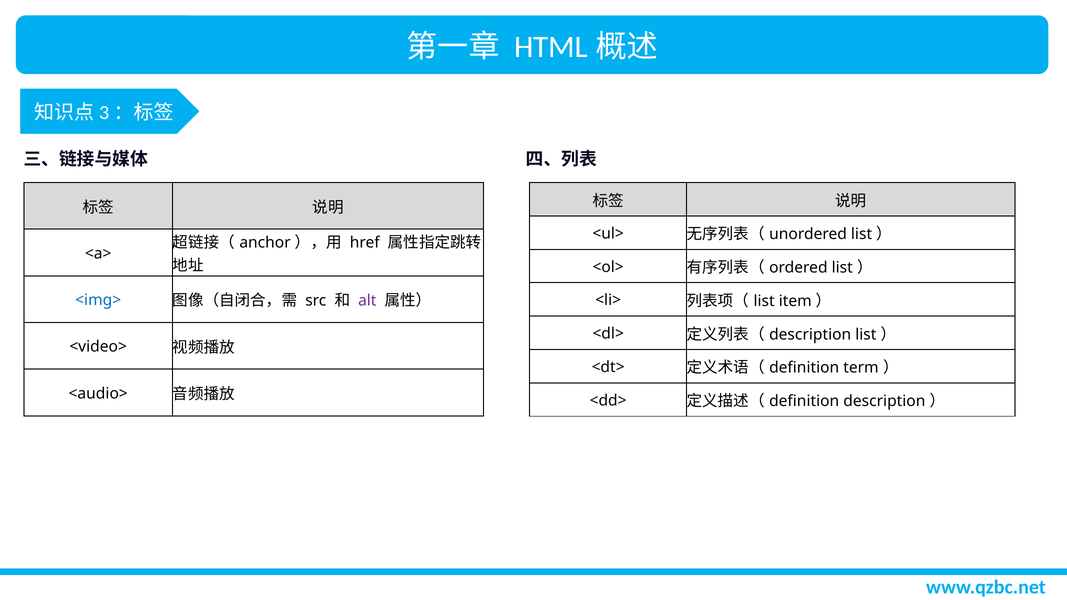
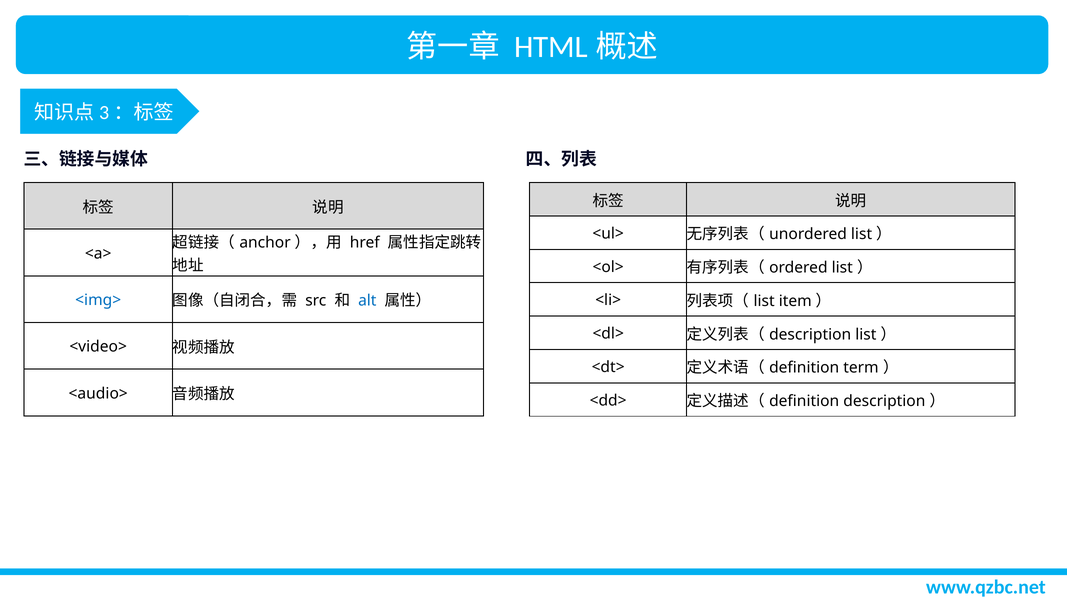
alt colour: purple -> blue
